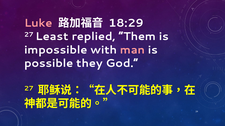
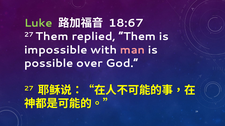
Luke colour: pink -> light green
18:29: 18:29 -> 18:67
27 Least: Least -> Them
they: they -> over
